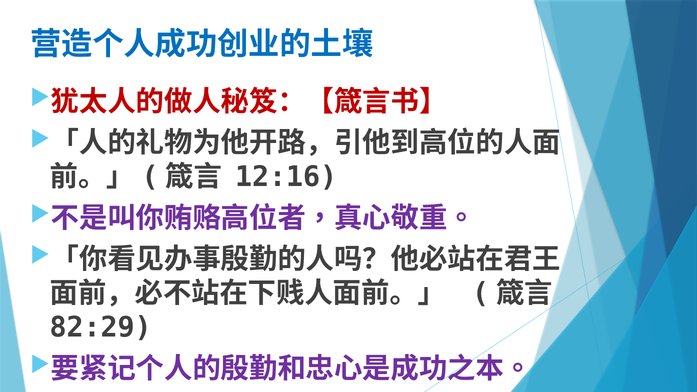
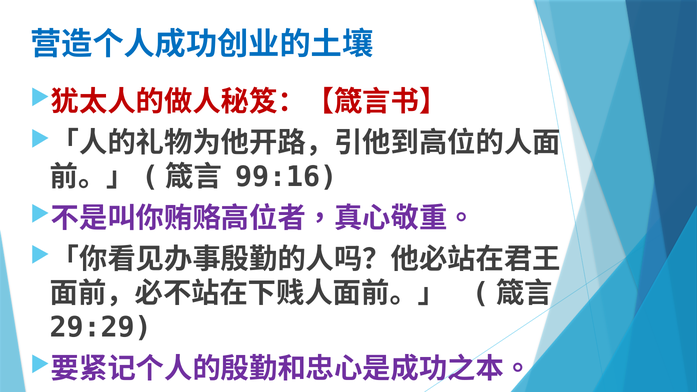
12:16: 12:16 -> 99:16
82:29: 82:29 -> 29:29
